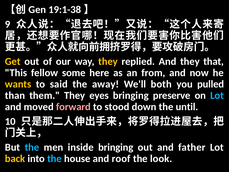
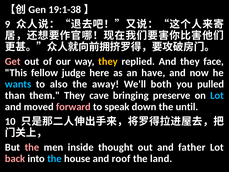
Get colour: yellow -> pink
that: that -> face
some: some -> judge
from: from -> have
wants colour: yellow -> light blue
said: said -> also
eyes: eyes -> cave
stood: stood -> speak
the at (32, 147) colour: light blue -> pink
inside bringing: bringing -> thought
back colour: yellow -> pink
look: look -> land
